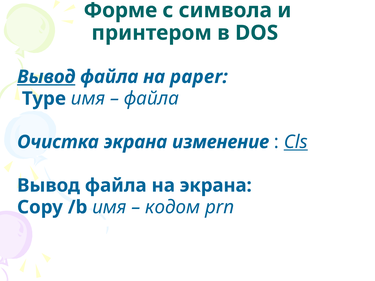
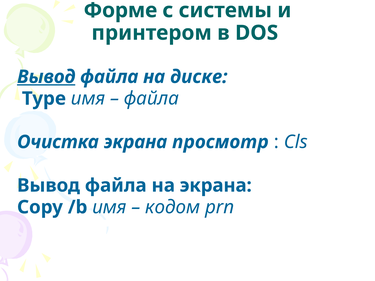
символа: символа -> системы
paper: paper -> диске
изменение: изменение -> просмотр
Cls underline: present -> none
